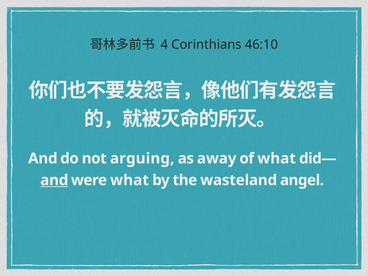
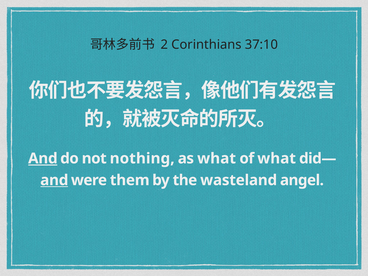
4: 4 -> 2
46:10: 46:10 -> 37:10
And at (43, 158) underline: none -> present
arguing: arguing -> nothing
as away: away -> what
were what: what -> them
